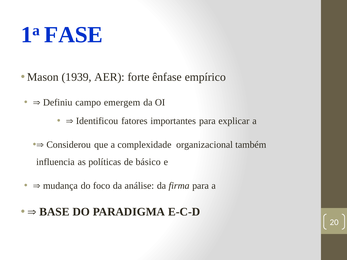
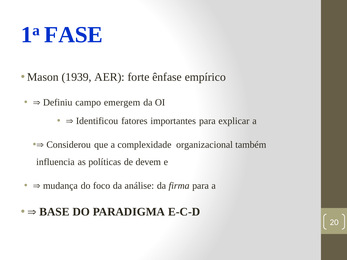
básico: básico -> devem
